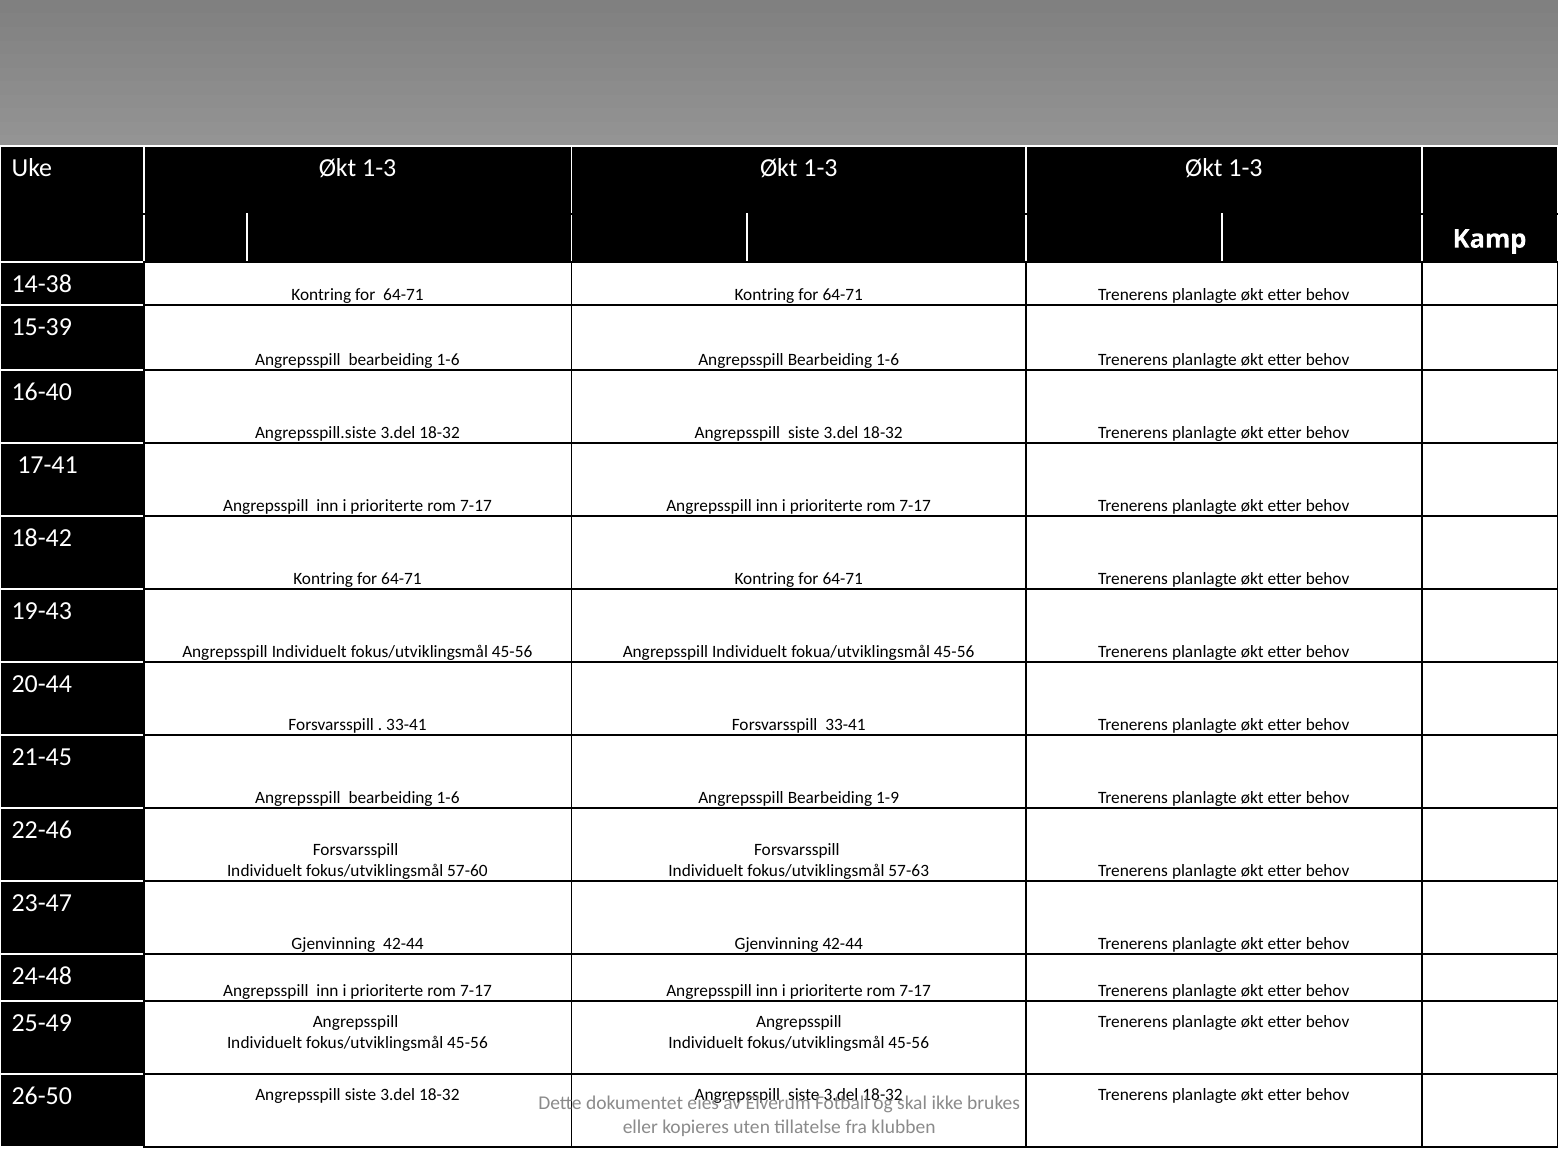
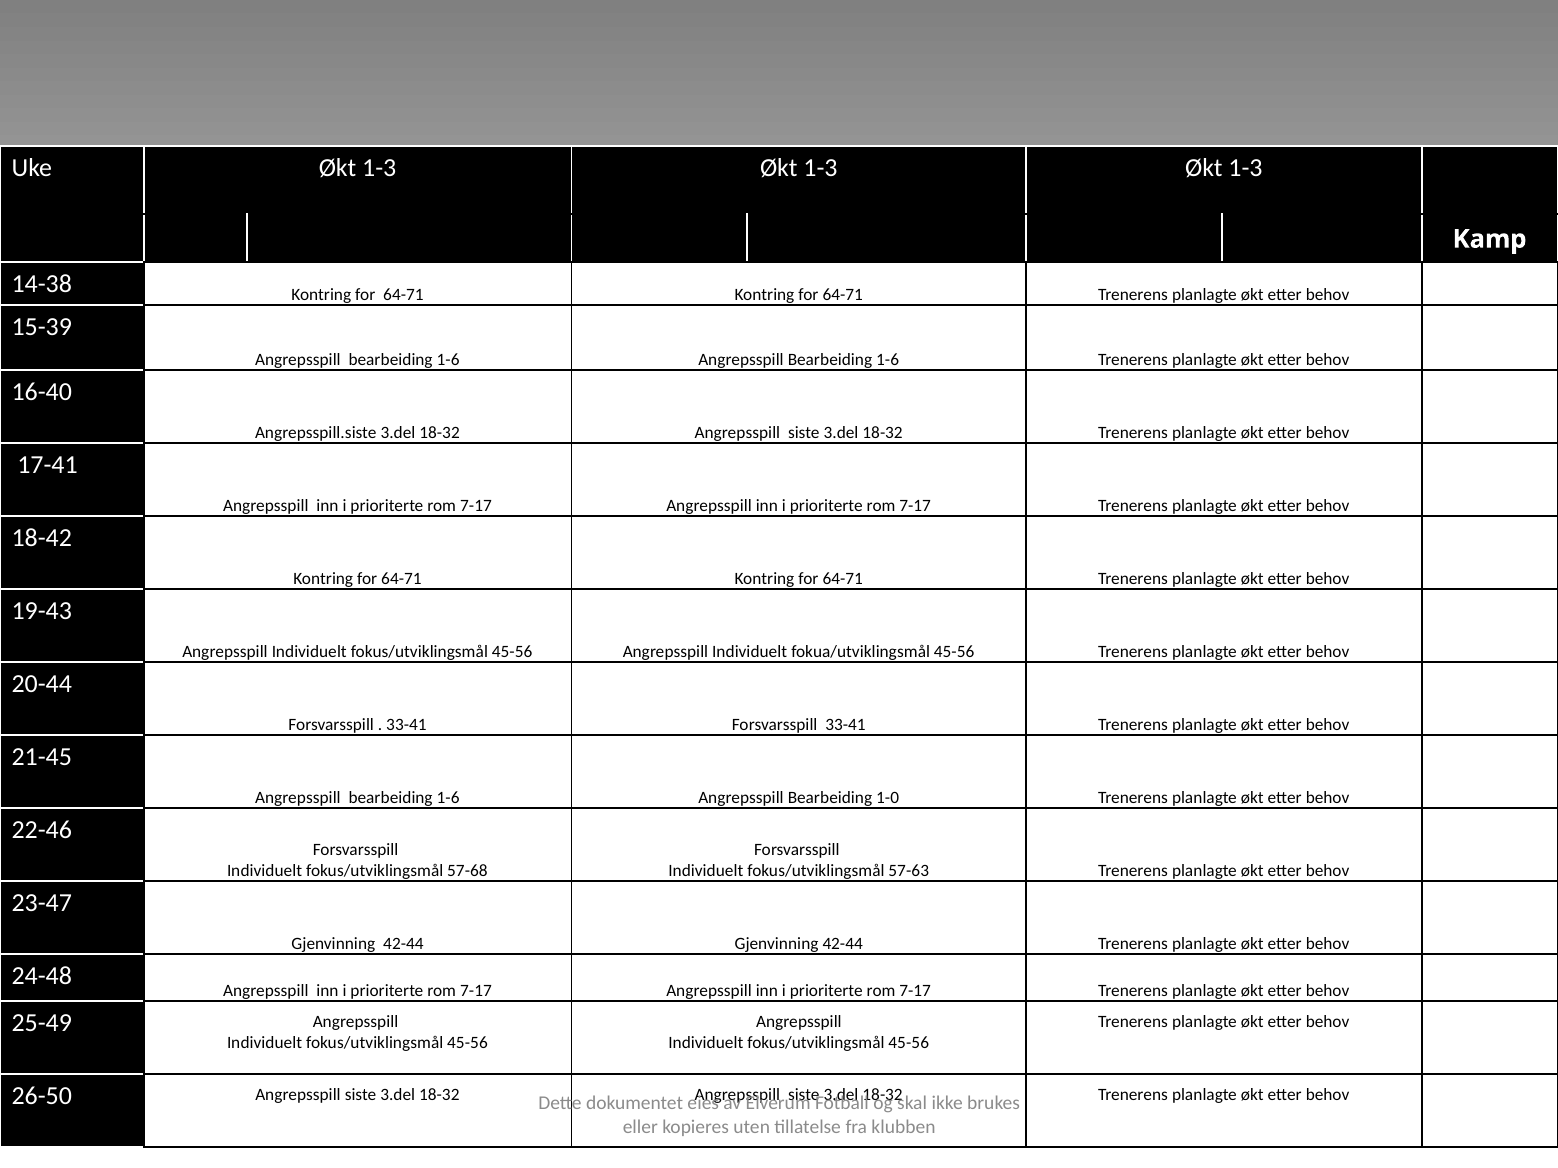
1-9: 1-9 -> 1-0
57-60: 57-60 -> 57-68
